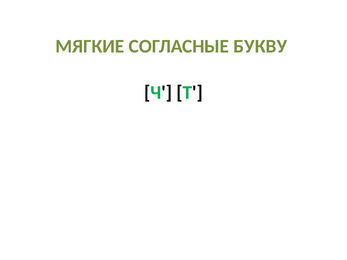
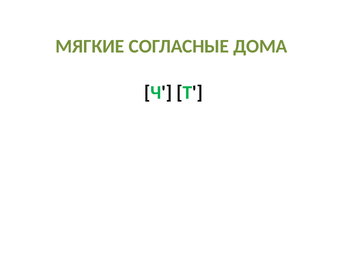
БУКВУ: БУКВУ -> ДОМА
